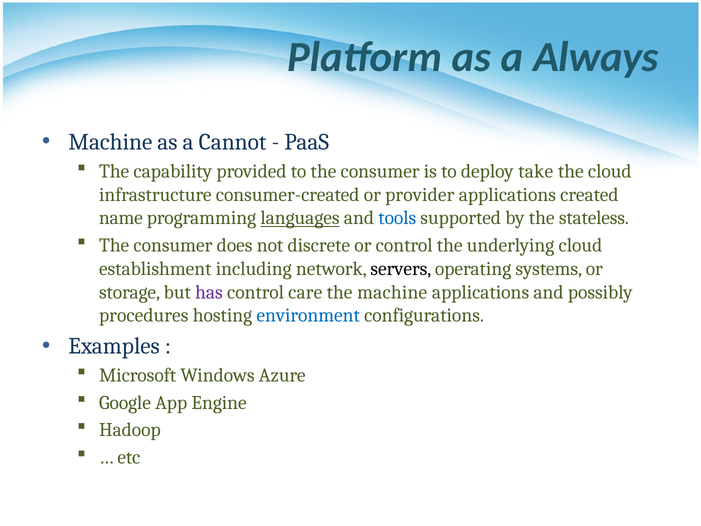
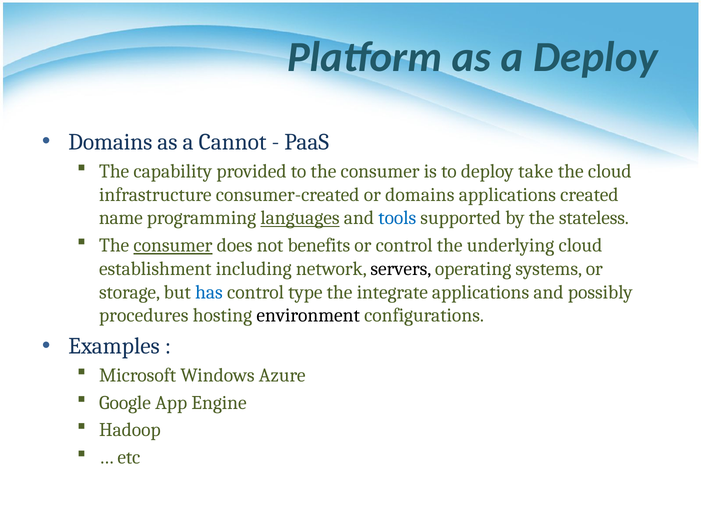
a Always: Always -> Deploy
Machine at (110, 142): Machine -> Domains
or provider: provider -> domains
consumer at (173, 245) underline: none -> present
discrete: discrete -> benefits
has colour: purple -> blue
care: care -> type
the machine: machine -> integrate
environment colour: blue -> black
